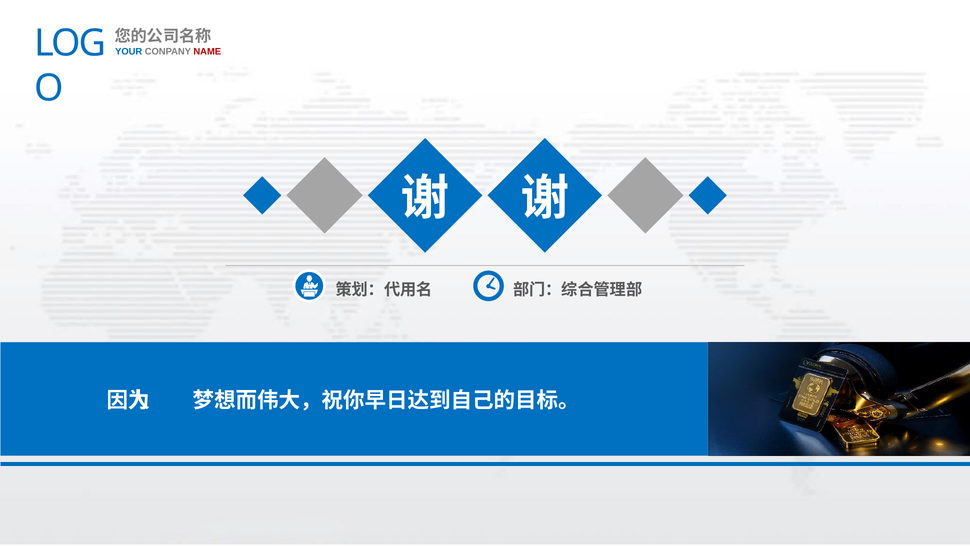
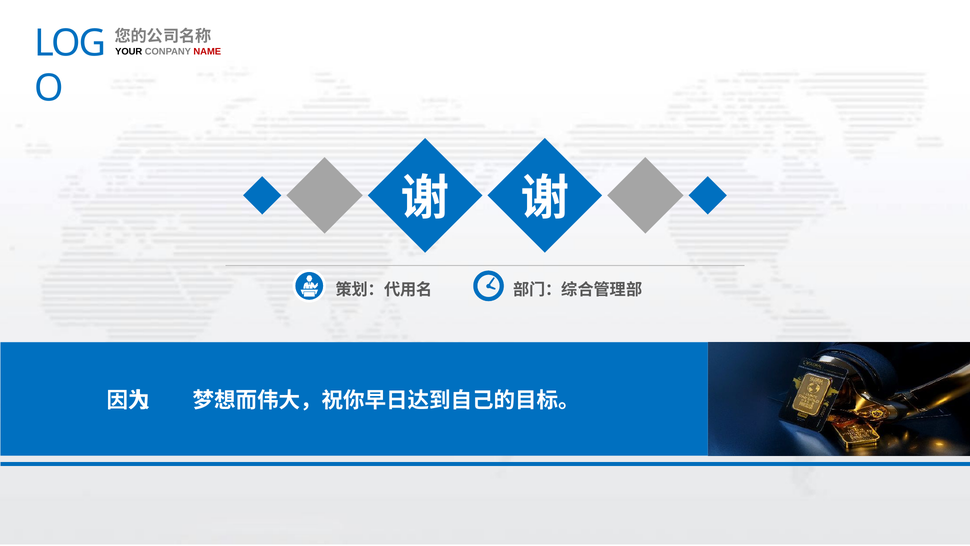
YOUR colour: blue -> black
